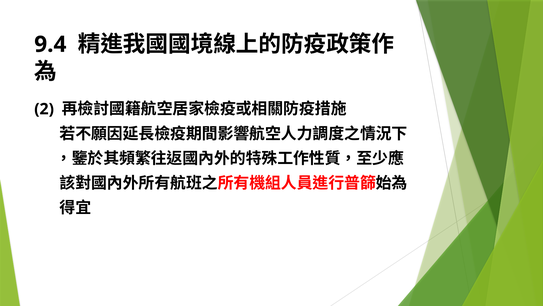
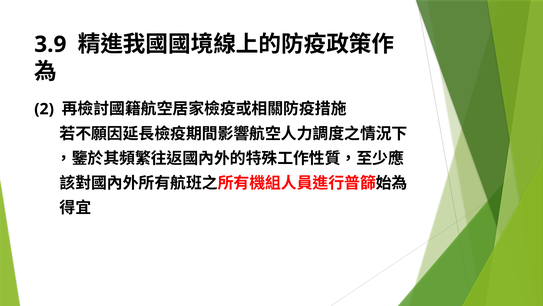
9.4: 9.4 -> 3.9
